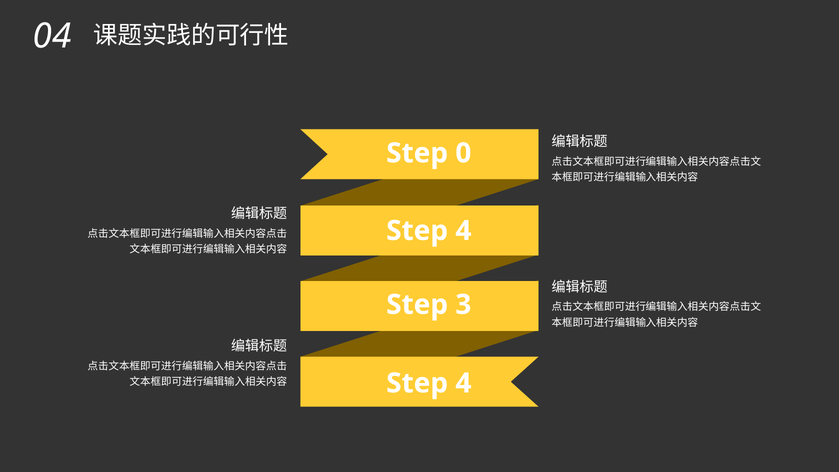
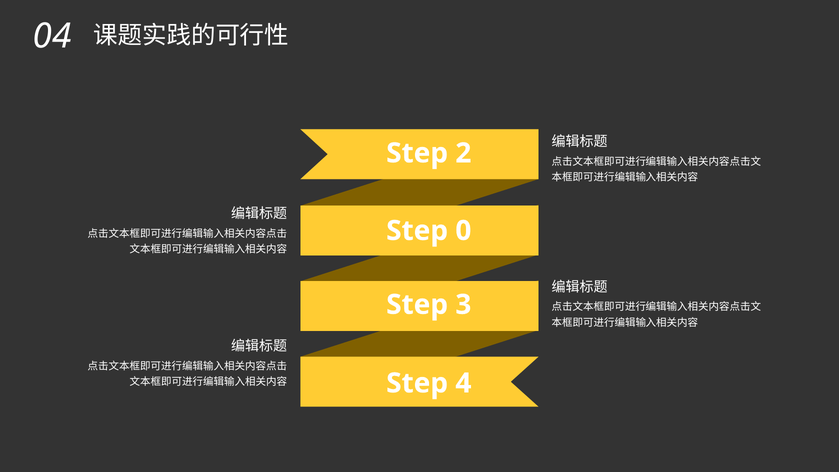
0: 0 -> 2
4 at (463, 231): 4 -> 0
